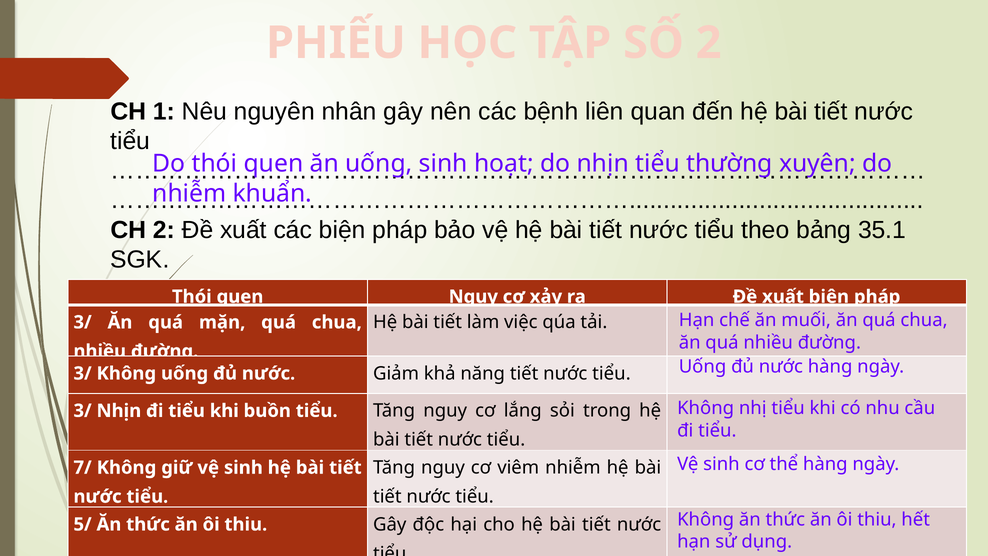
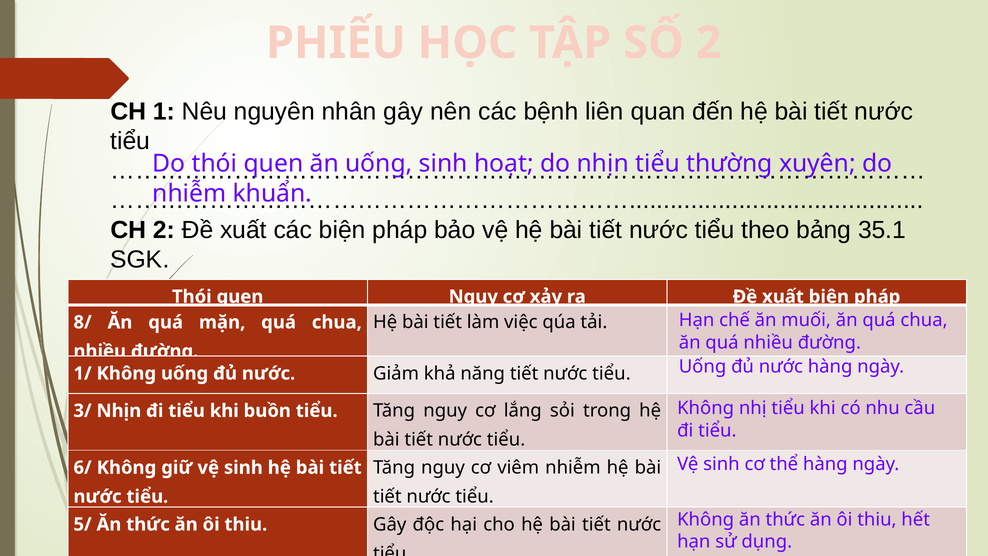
3/ at (83, 322): 3/ -> 8/
3/ at (83, 373): 3/ -> 1/
7/: 7/ -> 6/
